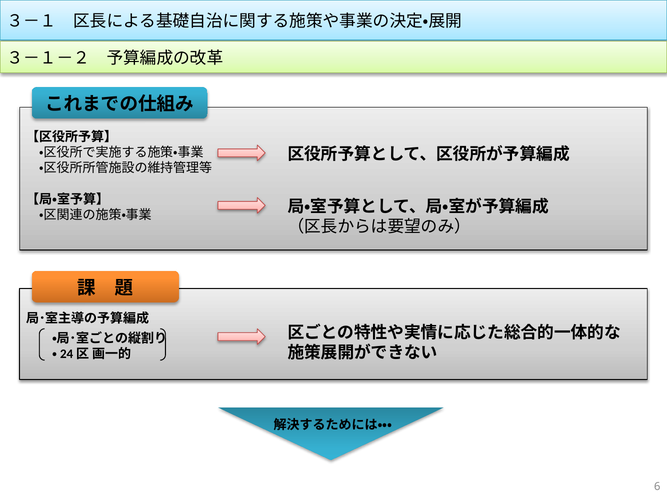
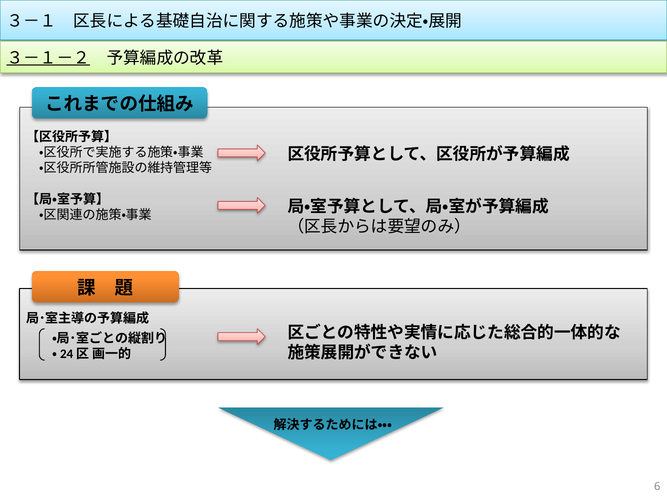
３－１－２ underline: none -> present
